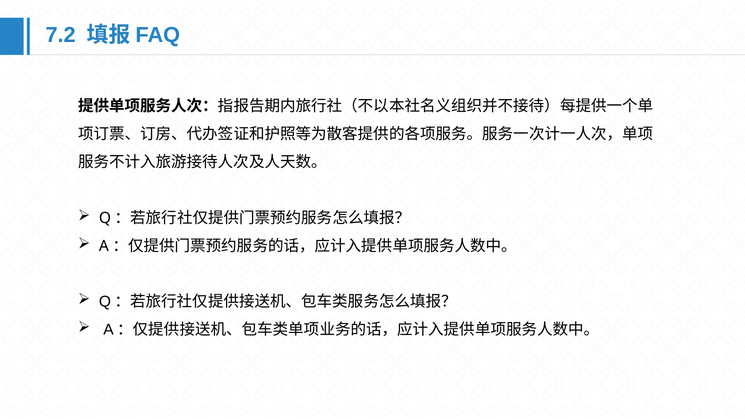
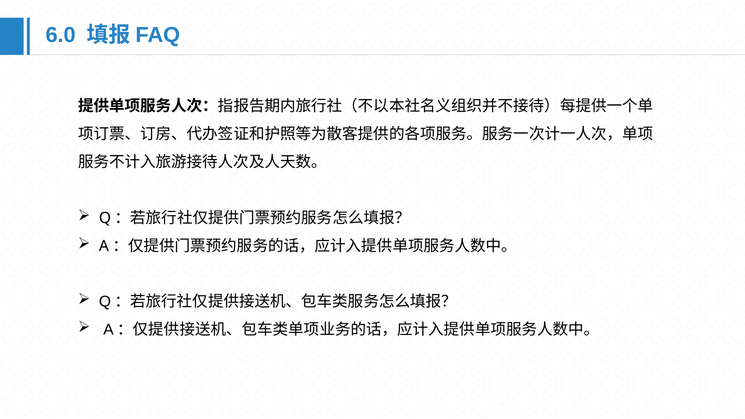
7.2: 7.2 -> 6.0
